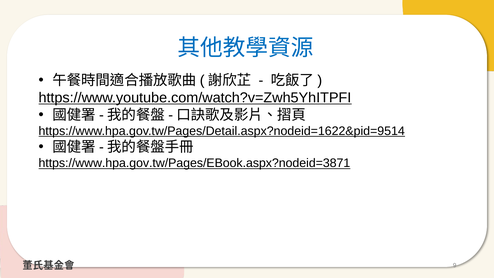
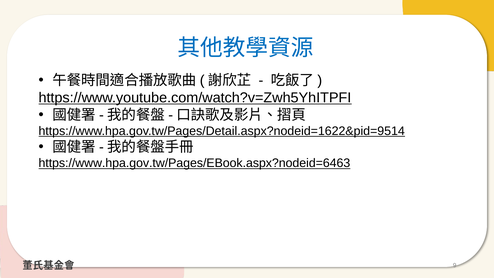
https://www.hpa.gov.tw/Pages/EBook.aspx?nodeid=3871: https://www.hpa.gov.tw/Pages/EBook.aspx?nodeid=3871 -> https://www.hpa.gov.tw/Pages/EBook.aspx?nodeid=6463
